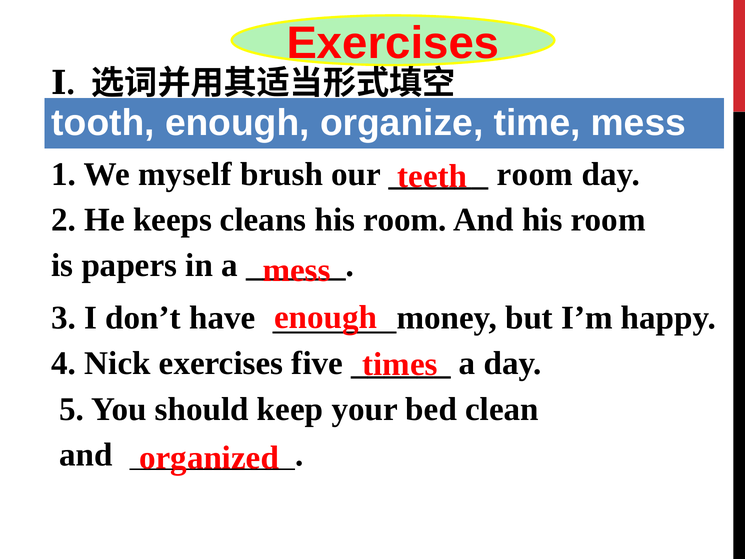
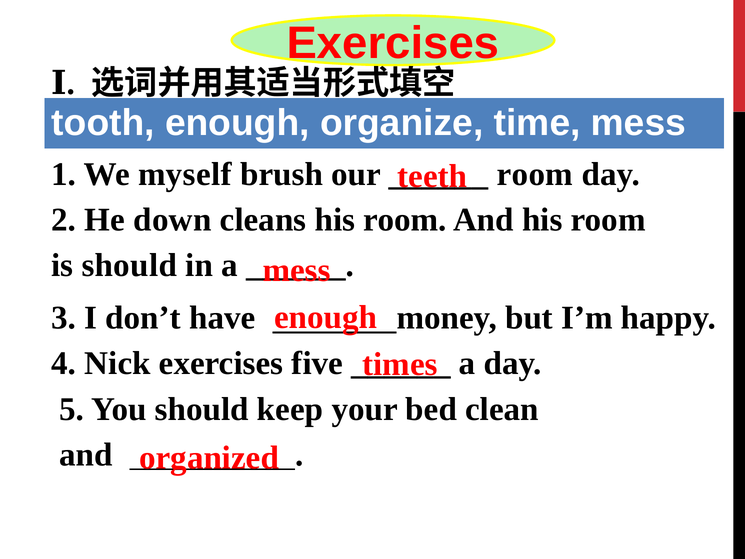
keeps: keeps -> down
is papers: papers -> should
